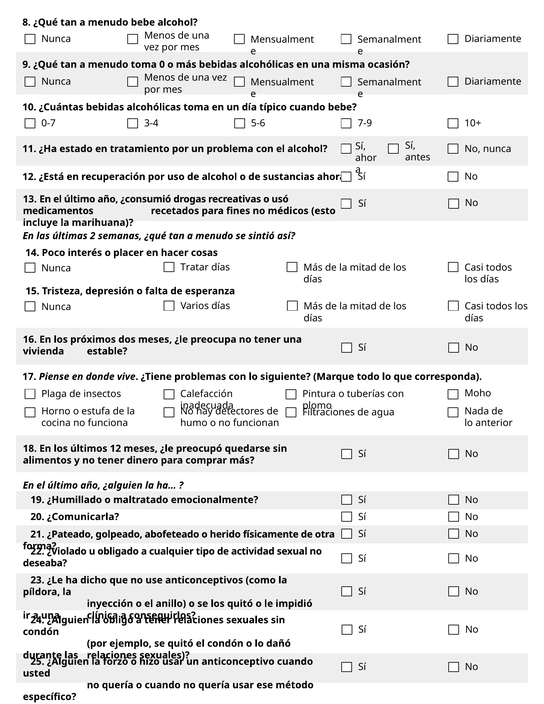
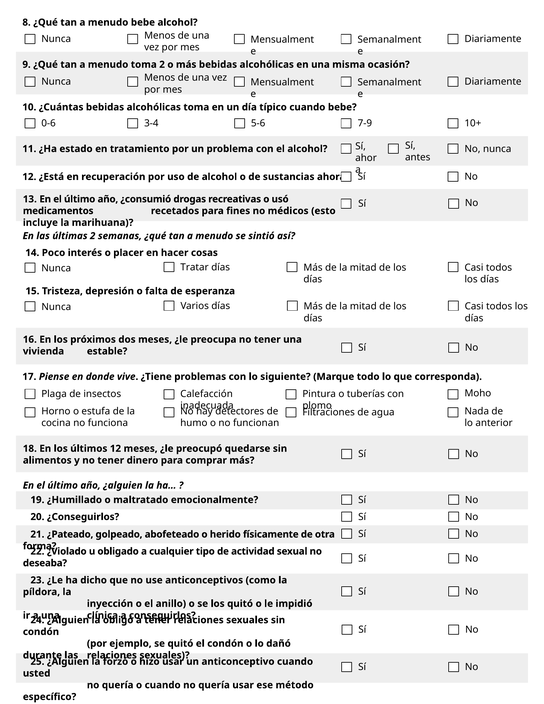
toma 0: 0 -> 2
0-7: 0-7 -> 0-6
¿Comunicarla: ¿Comunicarla -> ¿Conseguirlos
